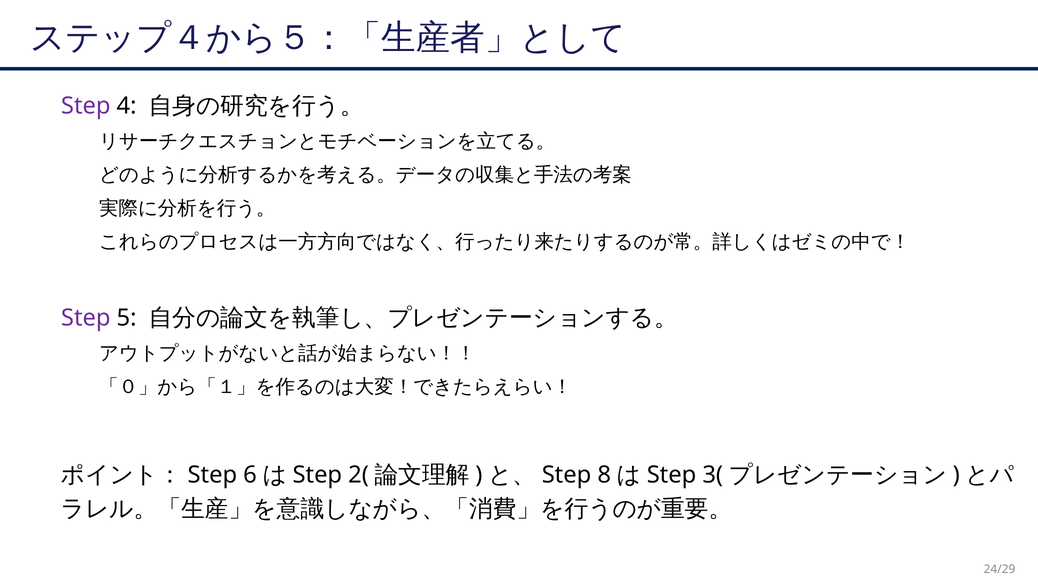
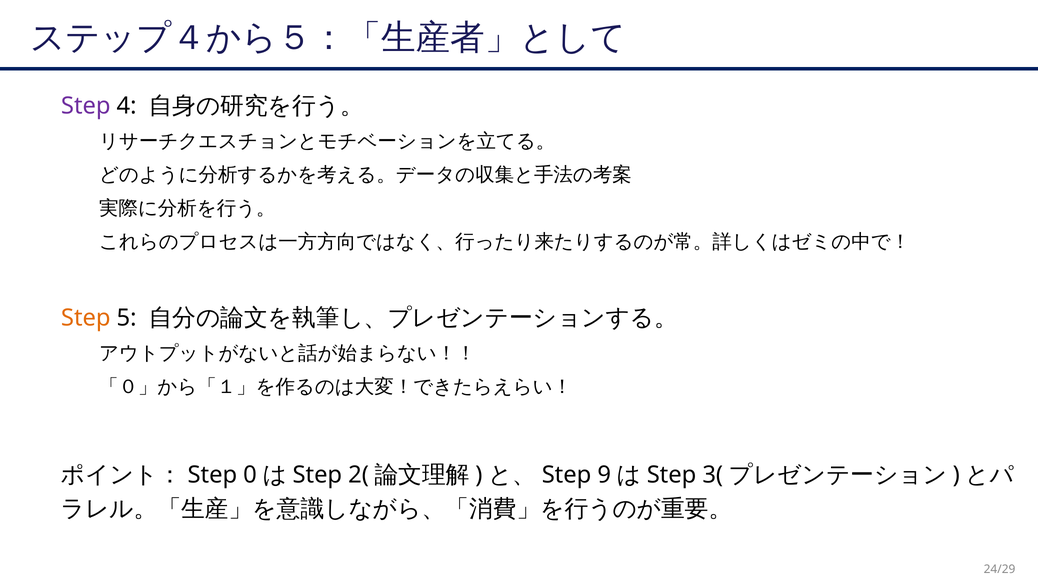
Step at (86, 318) colour: purple -> orange
6: 6 -> 0
8: 8 -> 9
